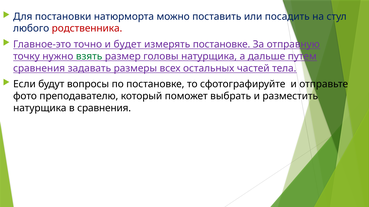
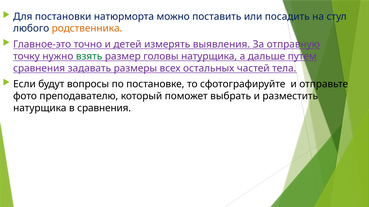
родственника colour: red -> orange
будет: будет -> детей
измерять постановке: постановке -> выявления
